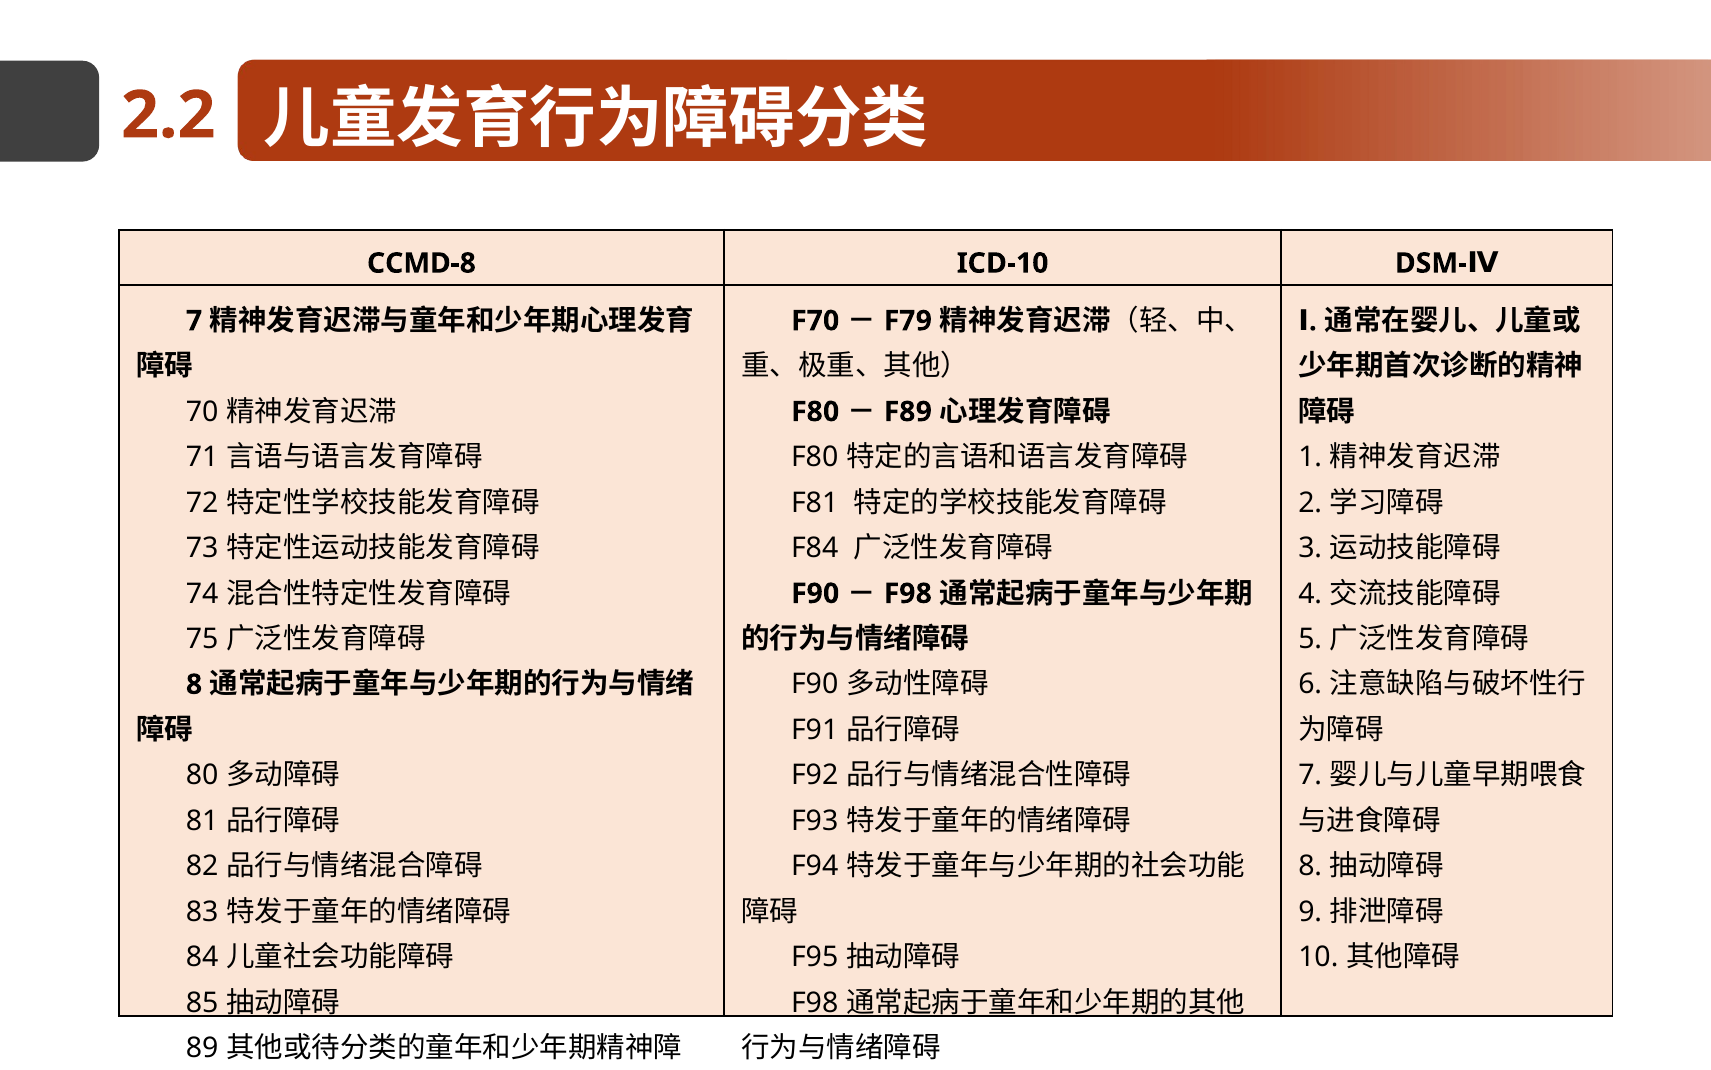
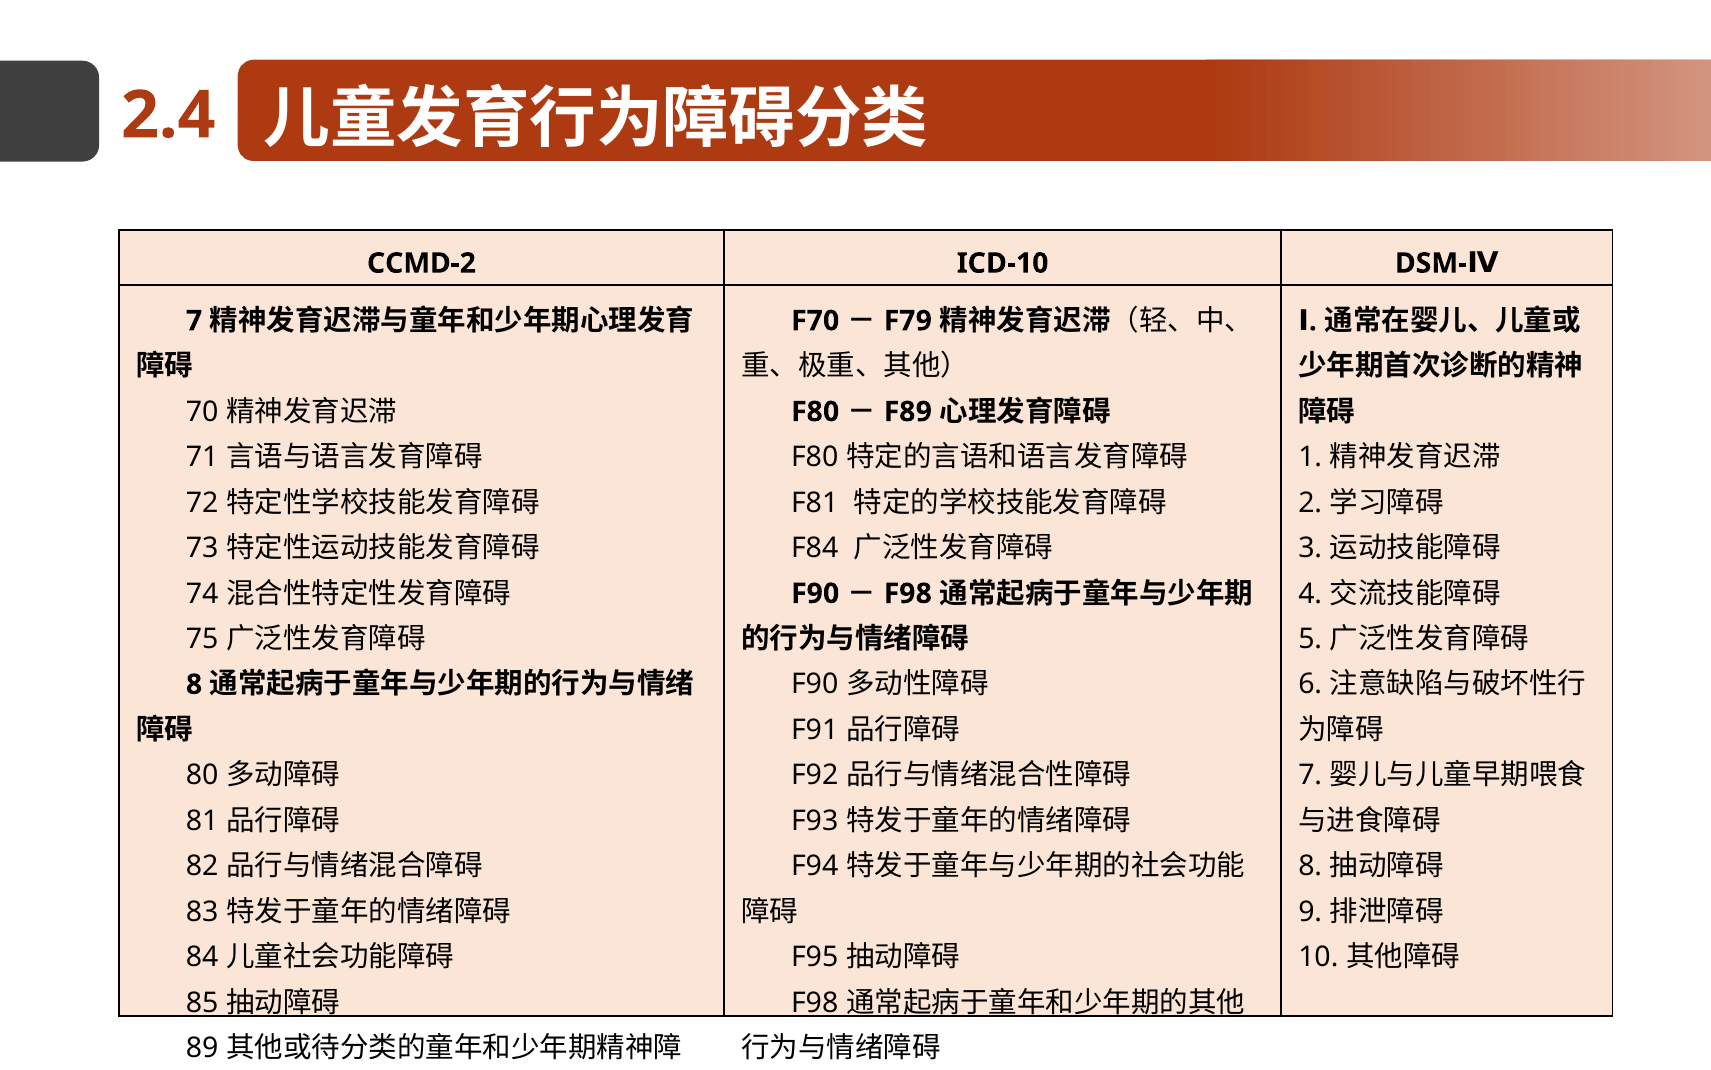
2.2: 2.2 -> 2.4
CCMD-8: CCMD-8 -> CCMD-2
